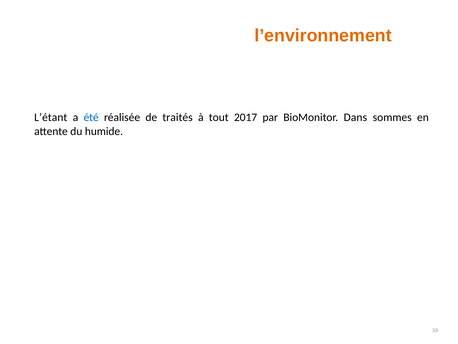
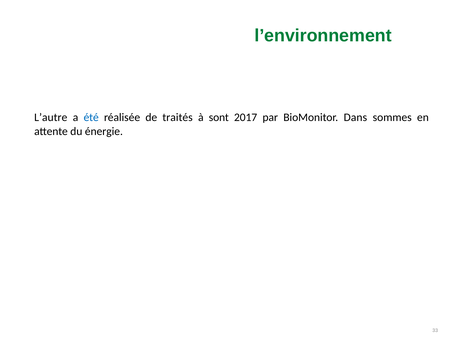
l’environnement colour: orange -> green
L’étant: L’étant -> L’autre
tout: tout -> sont
humide: humide -> énergie
